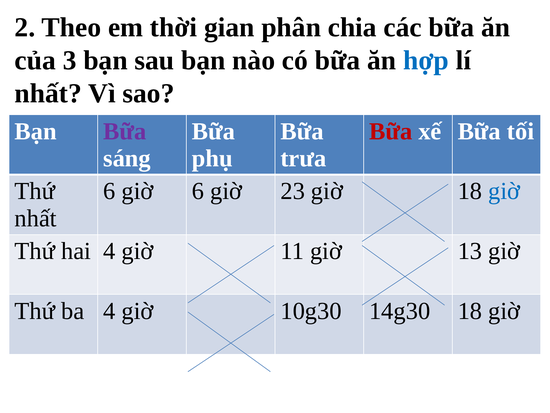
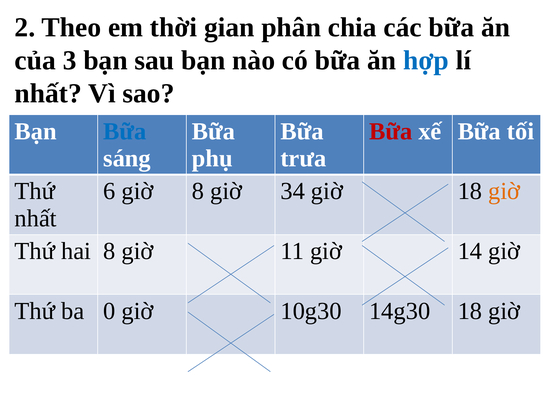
Bữa at (125, 131) colour: purple -> blue
giờ 6: 6 -> 8
23: 23 -> 34
giờ at (504, 191) colour: blue -> orange
hai 4: 4 -> 8
13: 13 -> 14
ba 4: 4 -> 0
